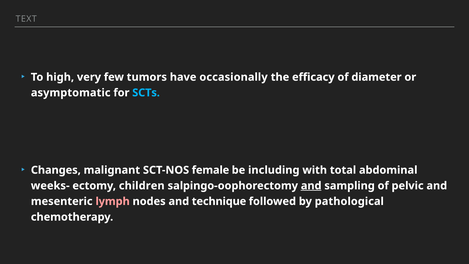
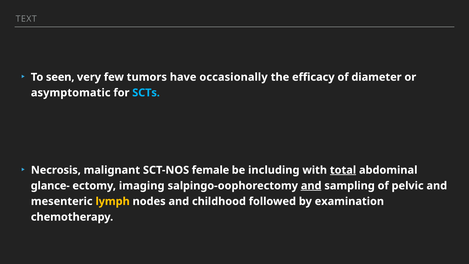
high: high -> seen
Changes: Changes -> Necrosis
total underline: none -> present
weeks-: weeks- -> glance-
children: children -> imaging
lymph colour: pink -> yellow
technique: technique -> childhood
pathological: pathological -> examination
